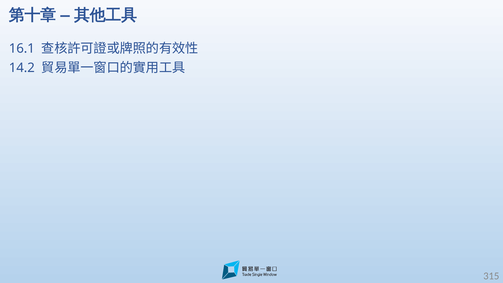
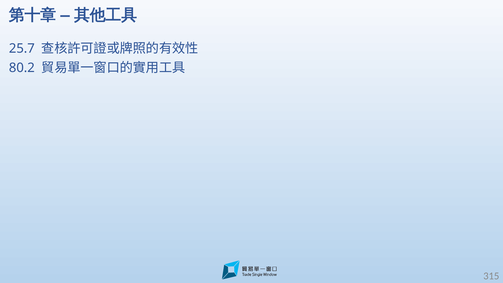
16.1: 16.1 -> 25.7
14.2: 14.2 -> 80.2
